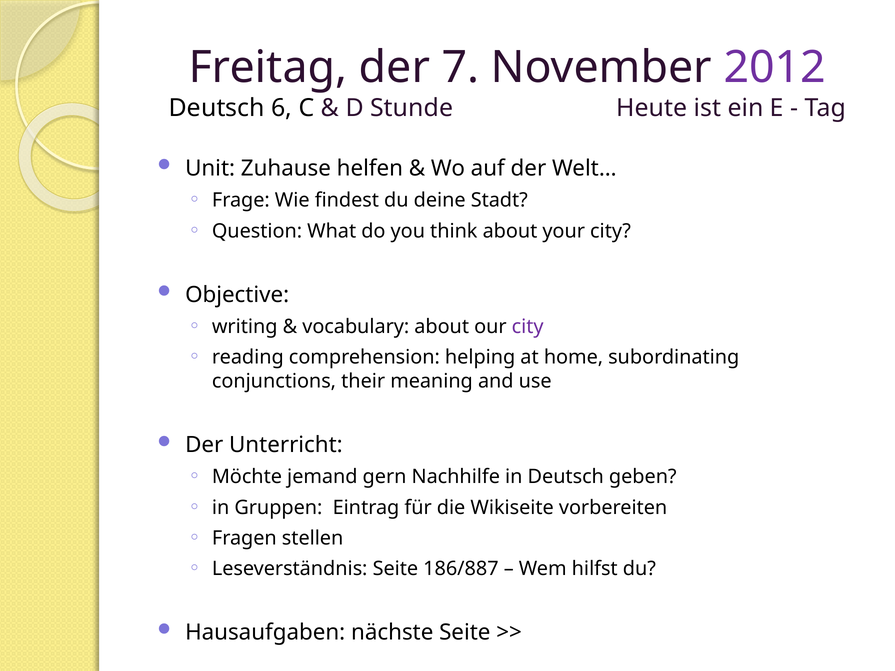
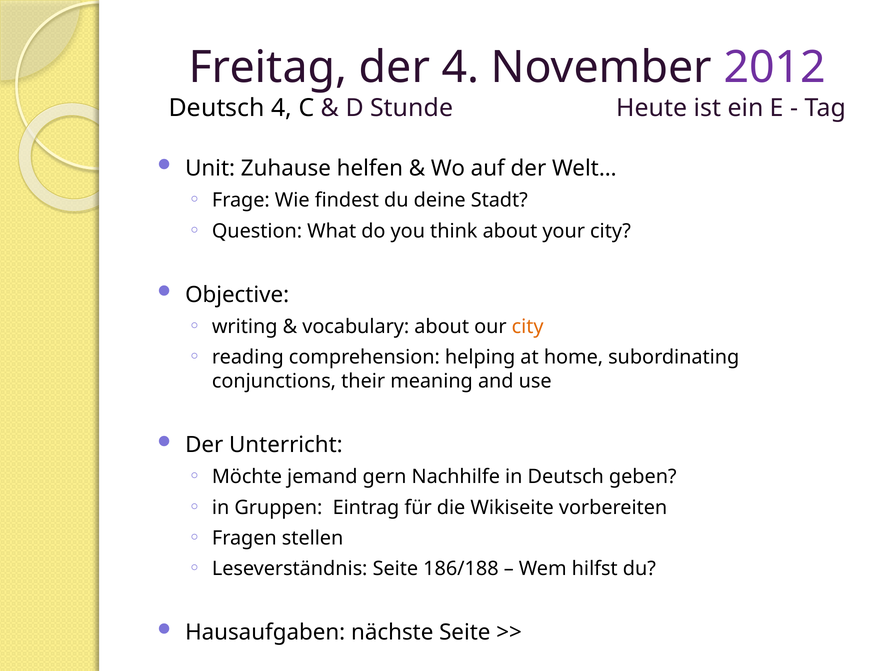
der 7: 7 -> 4
Deutsch 6: 6 -> 4
city at (528, 327) colour: purple -> orange
186/887: 186/887 -> 186/188
